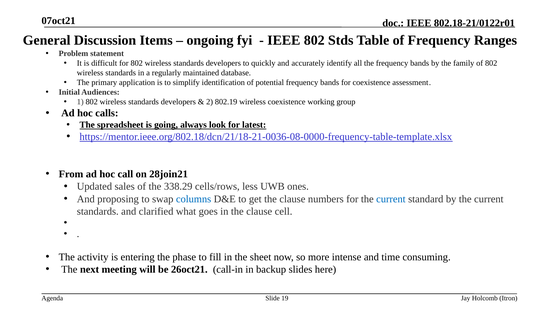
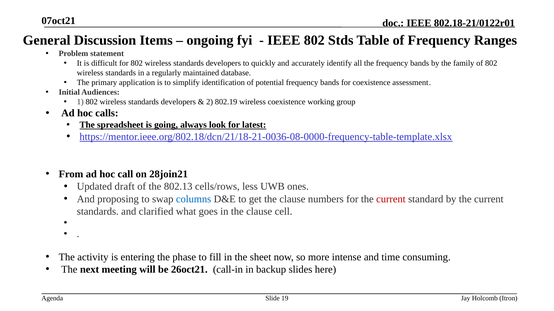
sales: sales -> draft
338.29: 338.29 -> 802.13
current at (391, 199) colour: blue -> red
